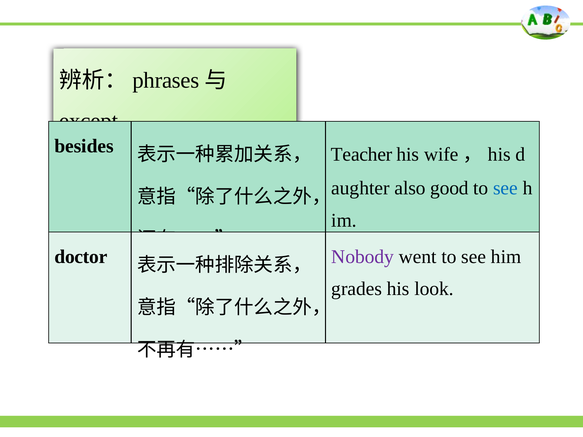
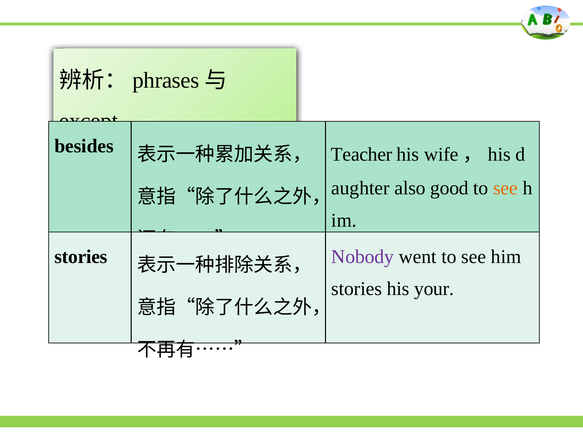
see at (505, 188) colour: blue -> orange
doctor at (81, 257): doctor -> stories
grades at (357, 289): grades -> stories
look: look -> your
